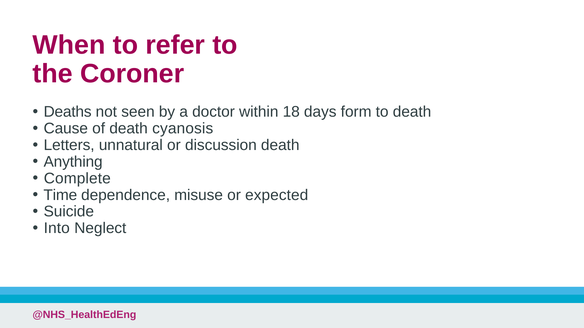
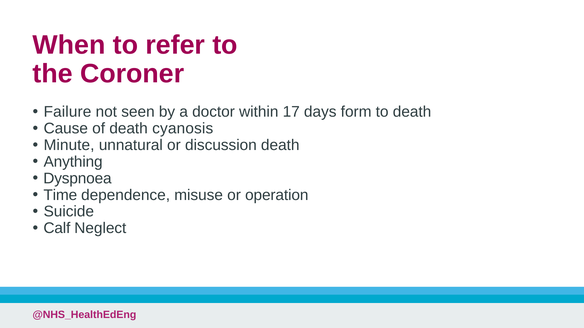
Deaths: Deaths -> Failure
18: 18 -> 17
Letters: Letters -> Minute
Complete: Complete -> Dyspnoea
expected: expected -> operation
Into: Into -> Calf
